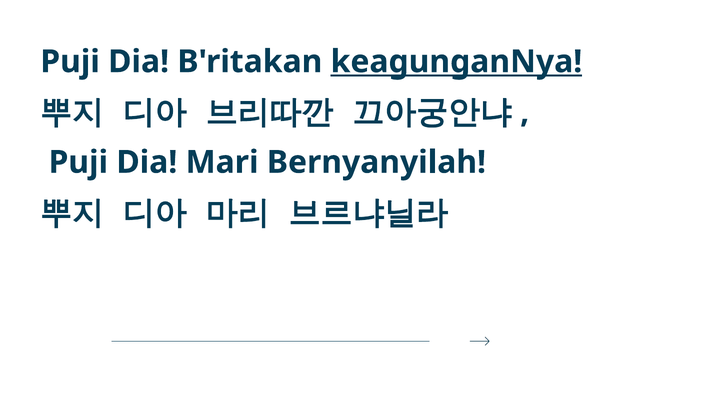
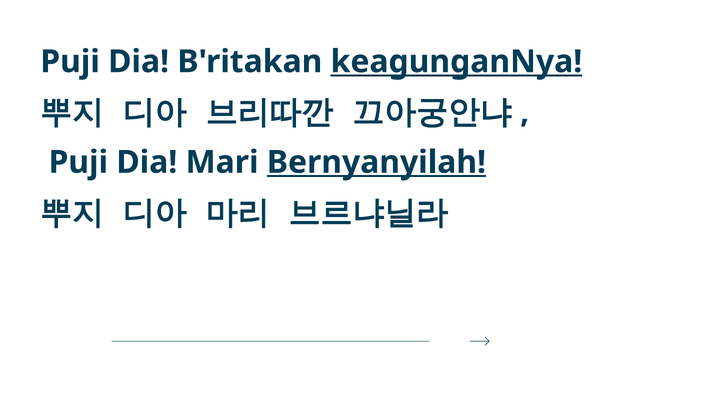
Bernyanyilah underline: none -> present
